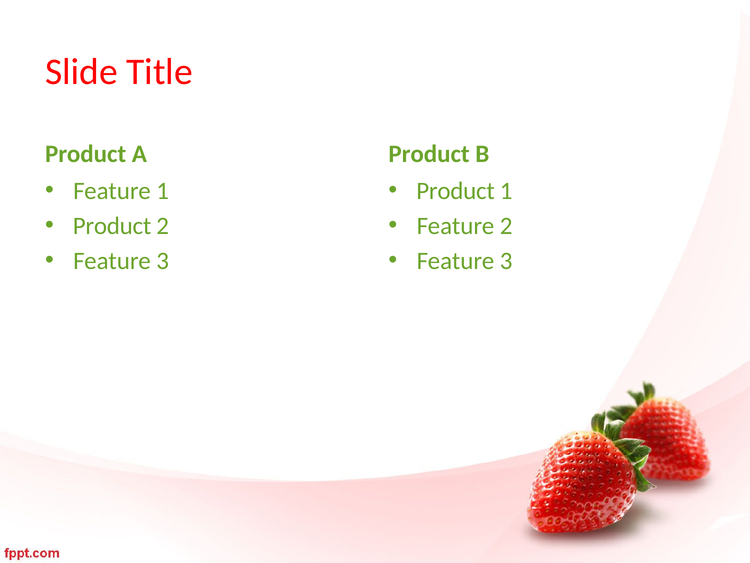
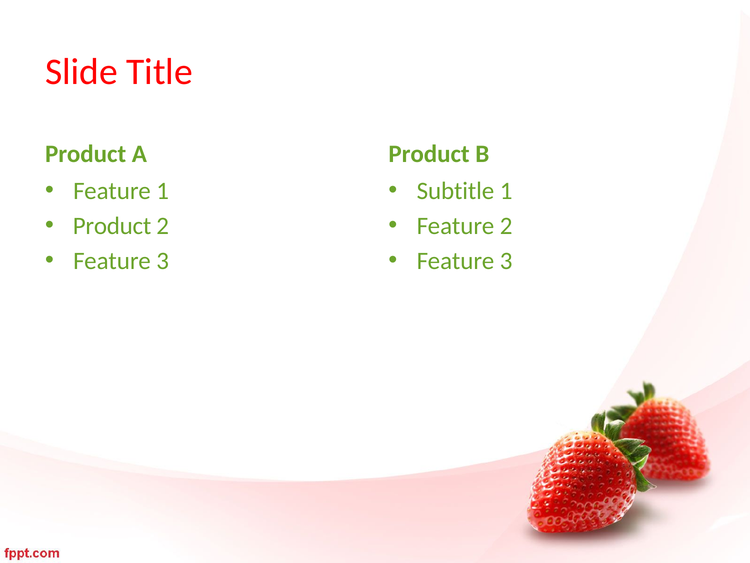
Product at (456, 191): Product -> Subtitle
